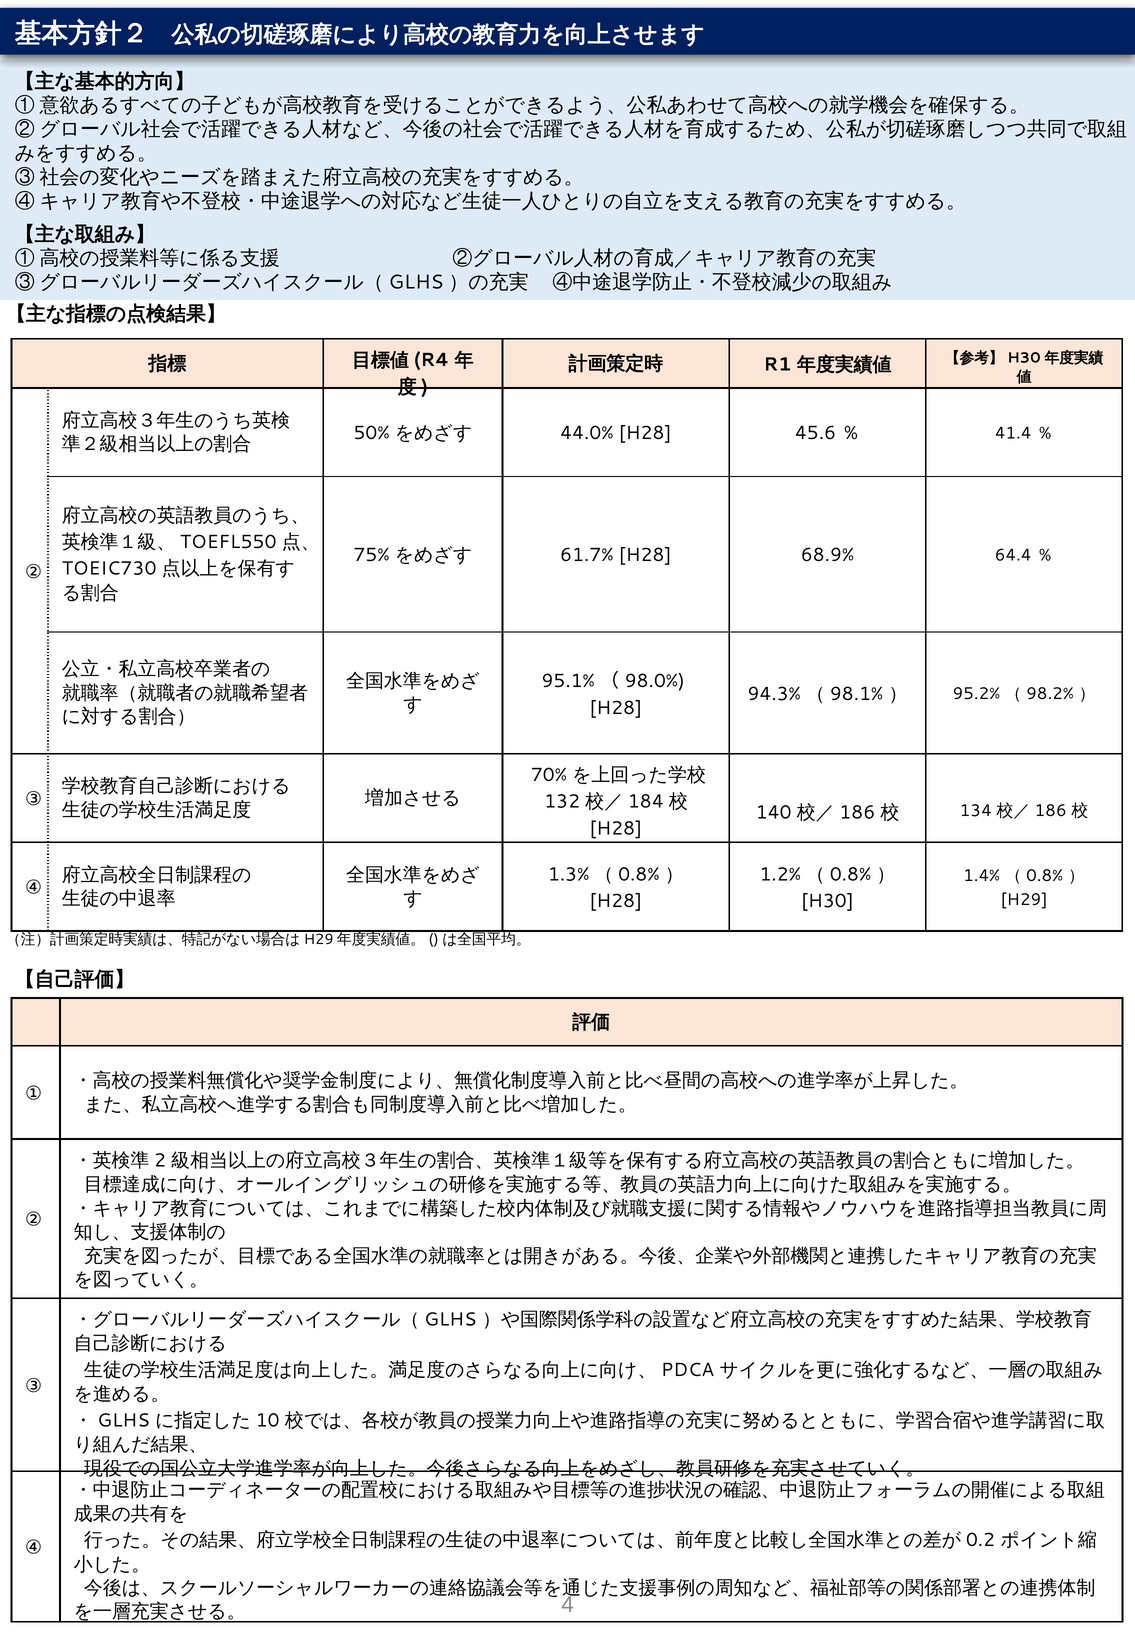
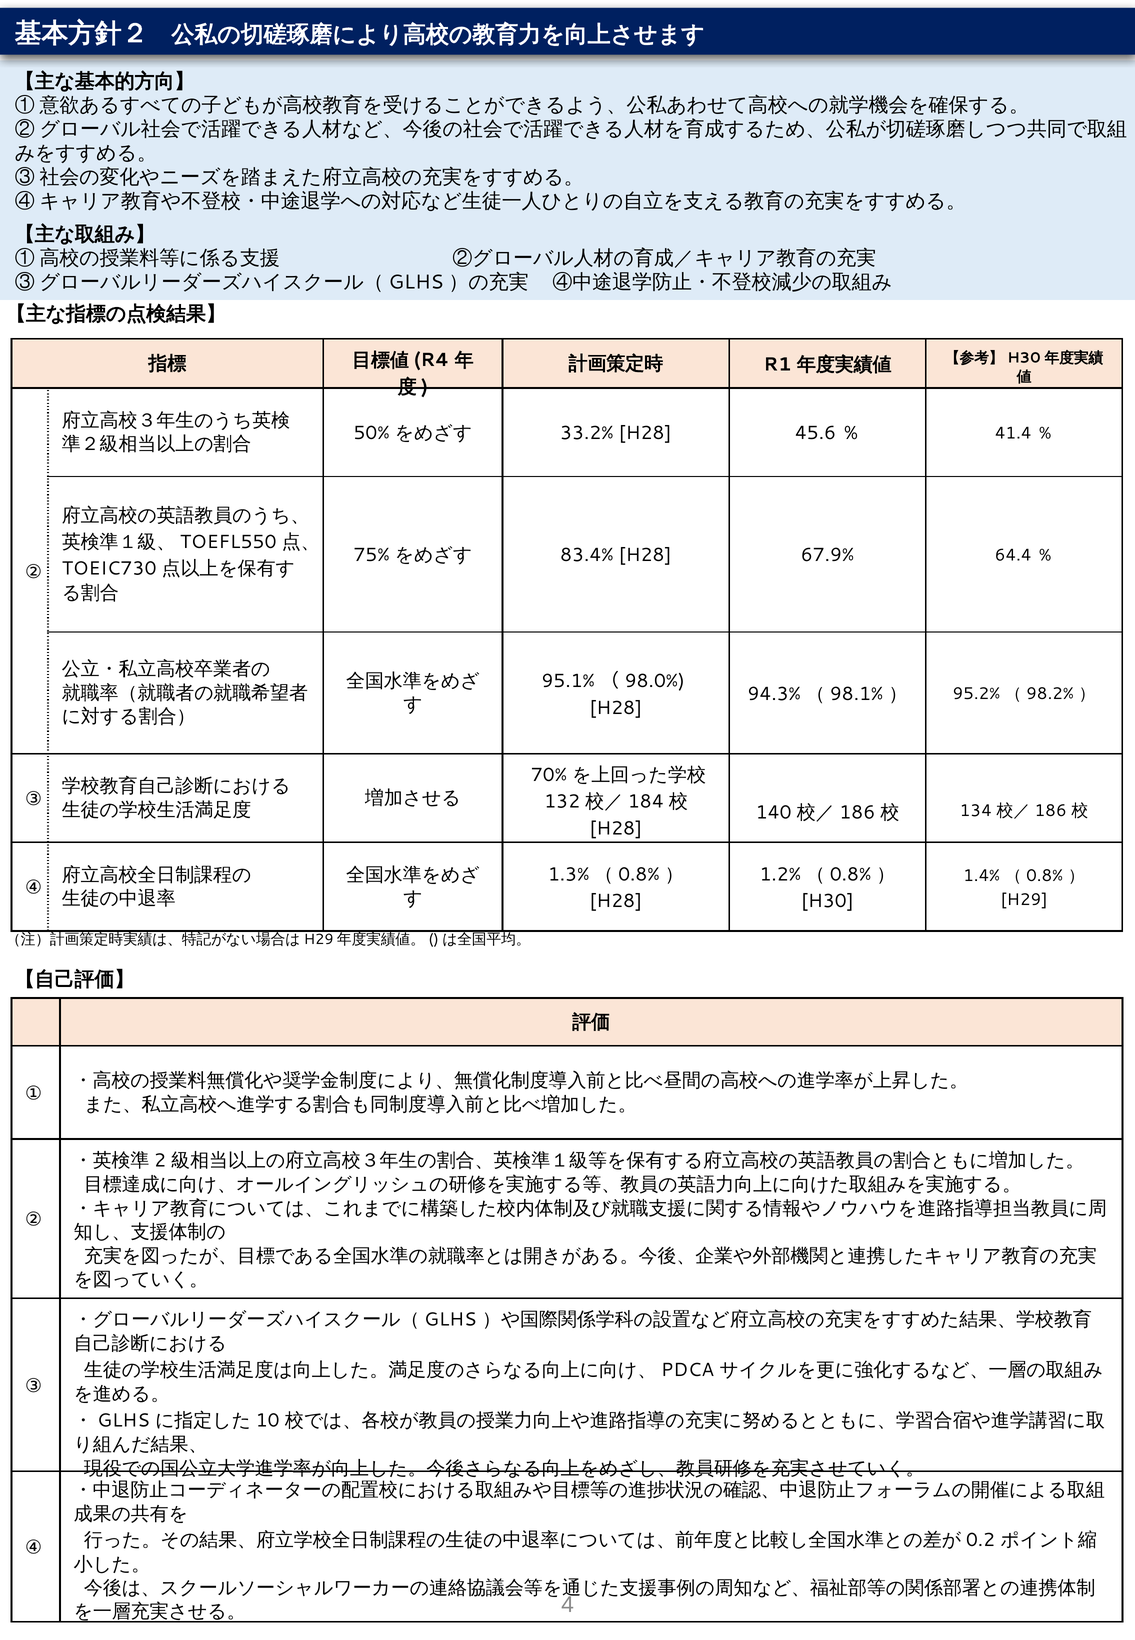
44.0%: 44.0% -> 33.2%
61.7%: 61.7% -> 83.4%
68.9%: 68.9% -> 67.9%
